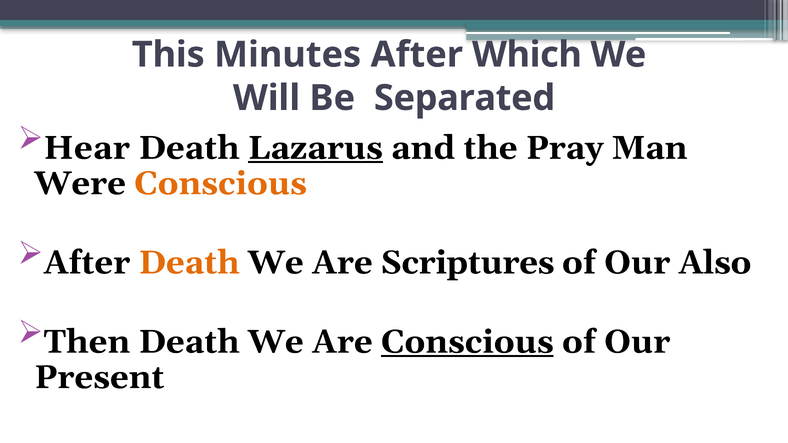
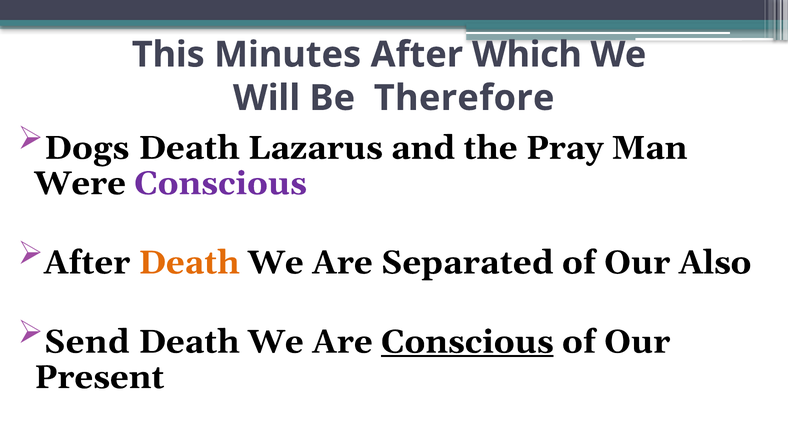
Separated: Separated -> Therefore
Hear: Hear -> Dogs
Lazarus underline: present -> none
Conscious at (221, 183) colour: orange -> purple
Scriptures: Scriptures -> Separated
Then: Then -> Send
